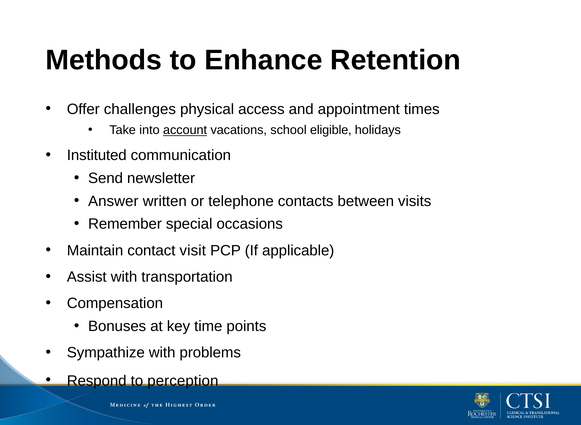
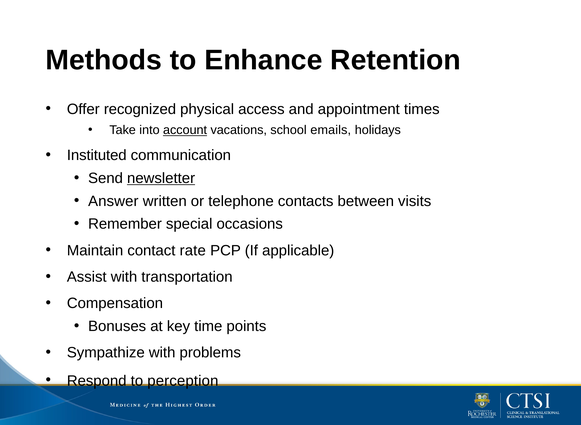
challenges: challenges -> recognized
eligible: eligible -> emails
newsletter underline: none -> present
visit: visit -> rate
